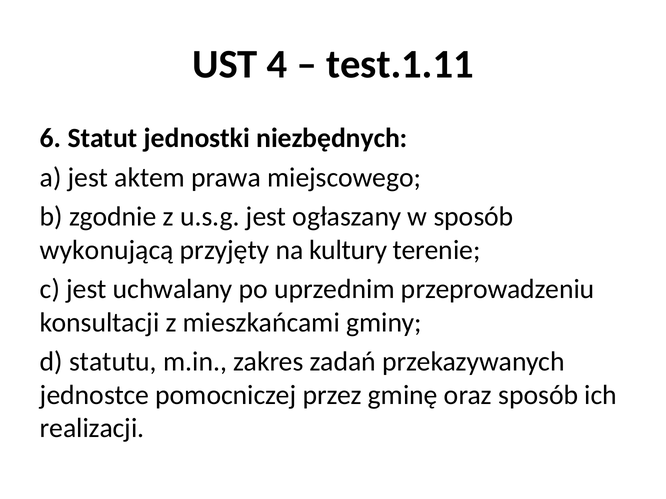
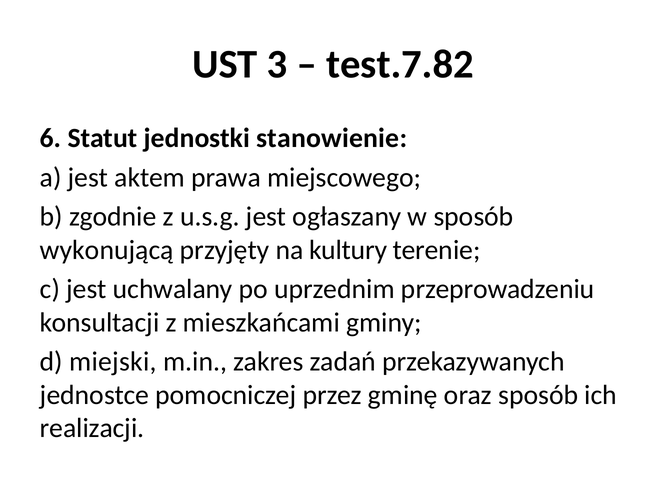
4: 4 -> 3
test.1.11: test.1.11 -> test.7.82
niezbędnych: niezbędnych -> stanowienie
statutu: statutu -> miejski
